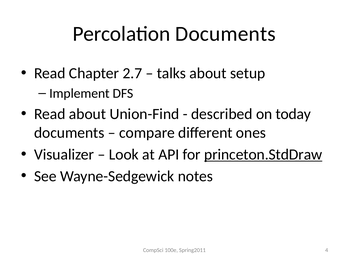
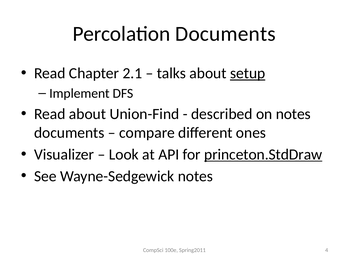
2.7: 2.7 -> 2.1
setup underline: none -> present
on today: today -> notes
